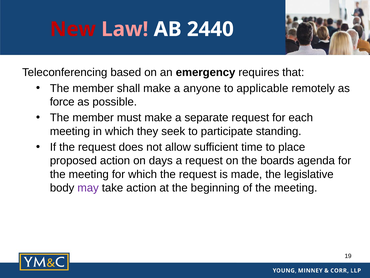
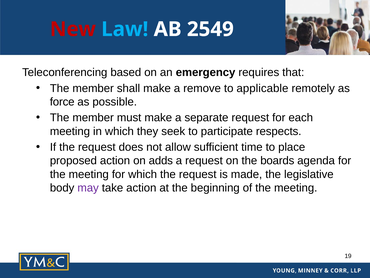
Law colour: pink -> light blue
2440: 2440 -> 2549
anyone: anyone -> remove
standing: standing -> respects
days: days -> adds
